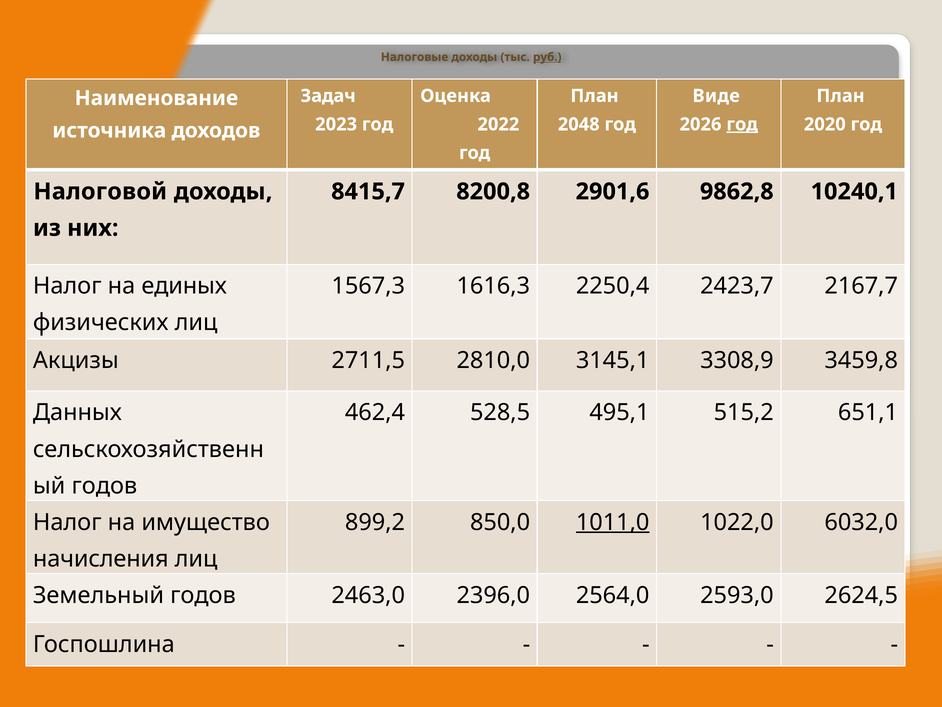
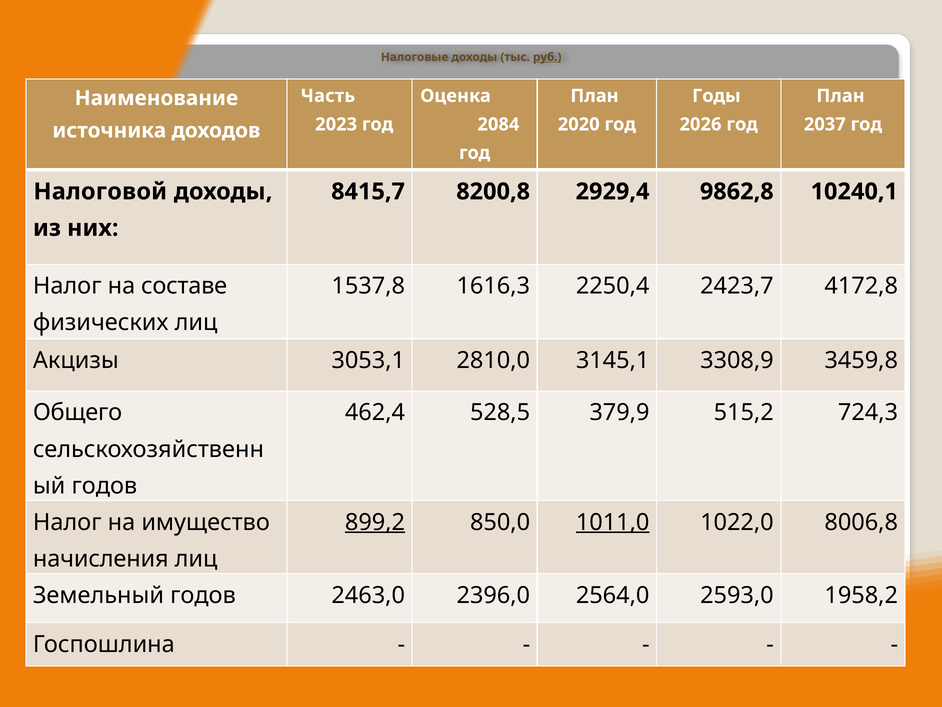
Задач: Задач -> Часть
Виде: Виде -> Годы
2022: 2022 -> 2084
2048: 2048 -> 2020
год at (742, 124) underline: present -> none
2020: 2020 -> 2037
2901,6: 2901,6 -> 2929,4
единых: единых -> составе
1567,3: 1567,3 -> 1537,8
2167,7: 2167,7 -> 4172,8
2711,5: 2711,5 -> 3053,1
Данных: Данных -> Общего
495,1: 495,1 -> 379,9
651,1: 651,1 -> 724,3
899,2 underline: none -> present
6032,0: 6032,0 -> 8006,8
2624,5: 2624,5 -> 1958,2
